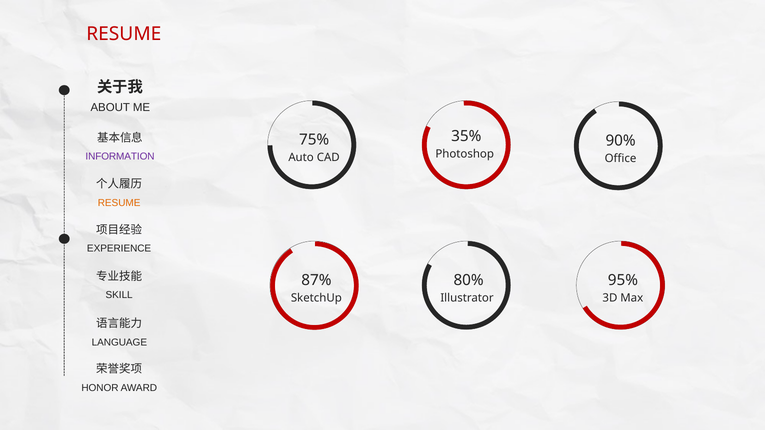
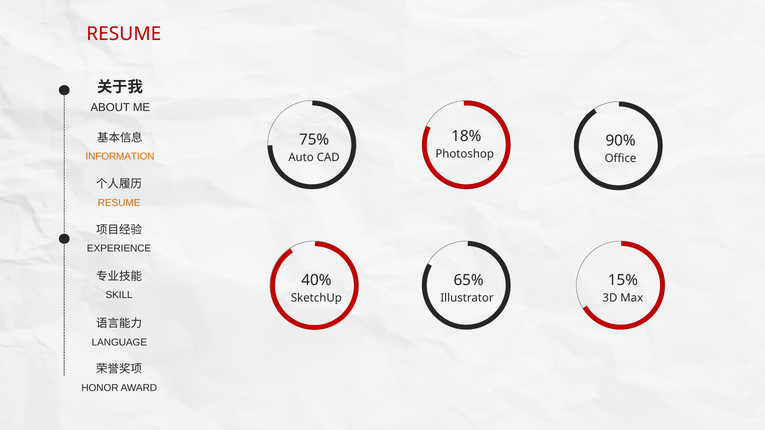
35%: 35% -> 18%
INFORMATION colour: purple -> orange
87%: 87% -> 40%
80%: 80% -> 65%
95%: 95% -> 15%
